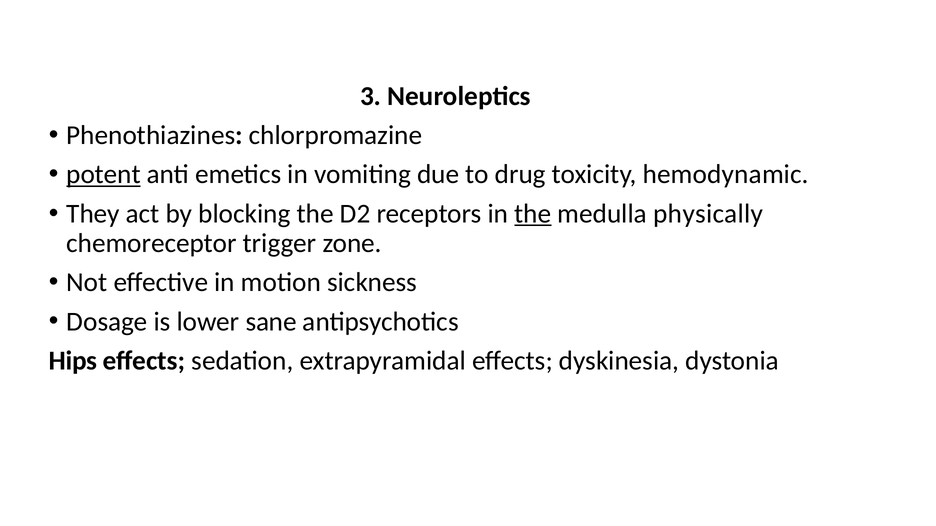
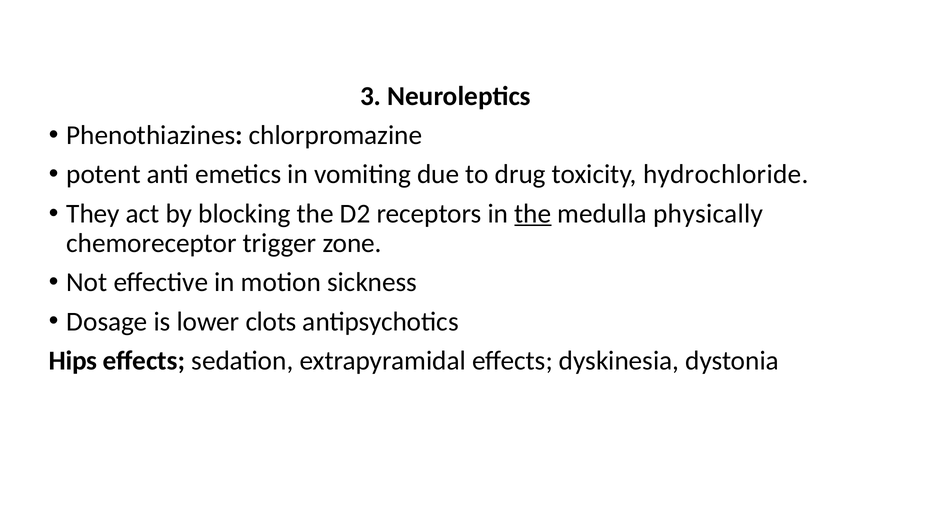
potent underline: present -> none
hemodynamic: hemodynamic -> hydrochloride
sane: sane -> clots
